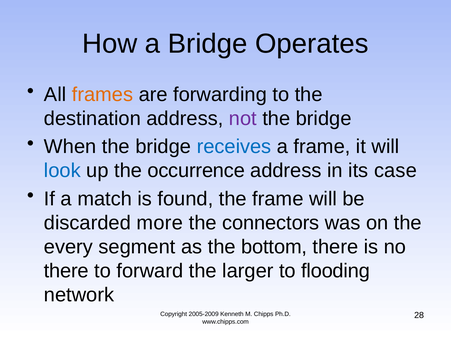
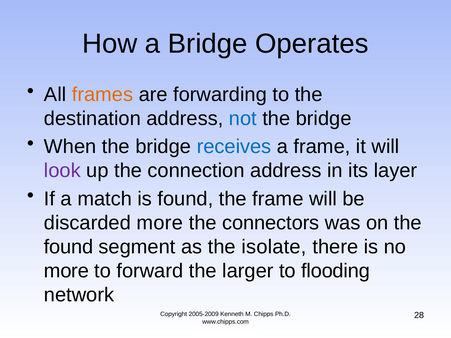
not colour: purple -> blue
look colour: blue -> purple
occurrence: occurrence -> connection
case: case -> layer
every at (68, 247): every -> found
bottom: bottom -> isolate
there at (66, 271): there -> more
